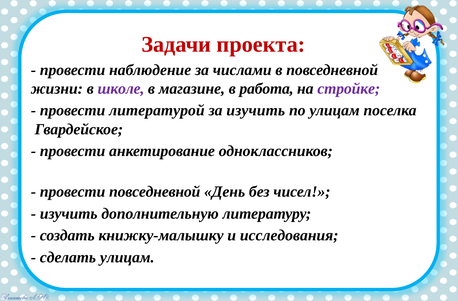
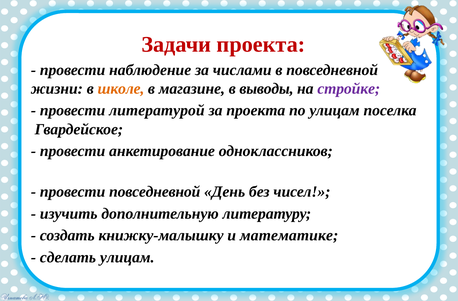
школе colour: purple -> orange
работа: работа -> выводы
за изучить: изучить -> проекта
исследования: исследования -> математике
